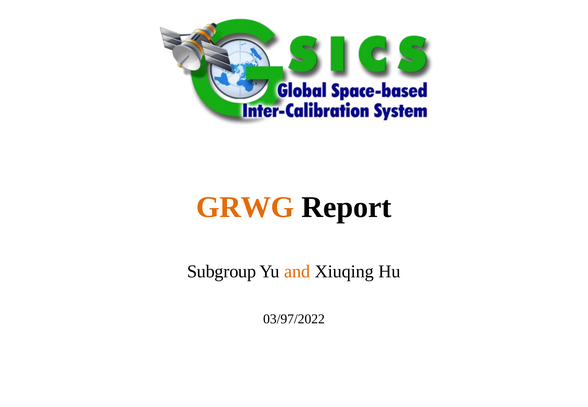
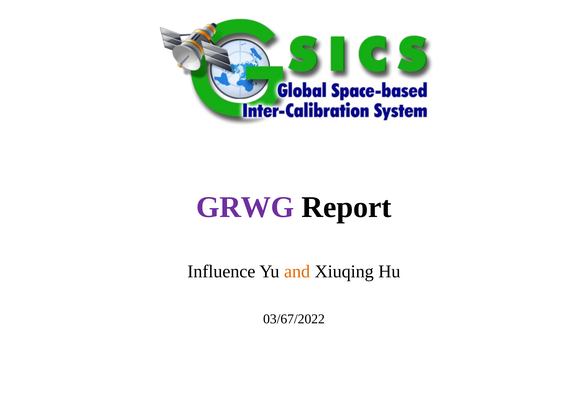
GRWG colour: orange -> purple
Subgroup: Subgroup -> Influence
03/97/2022: 03/97/2022 -> 03/67/2022
